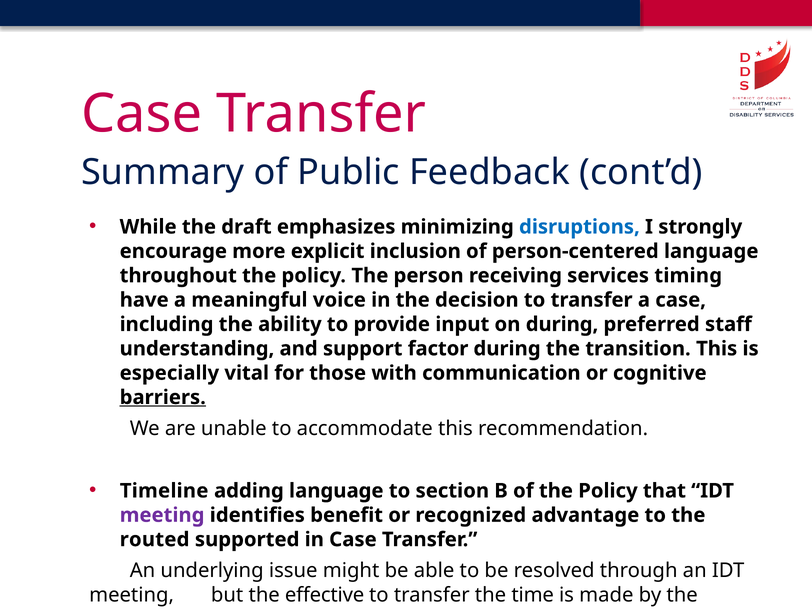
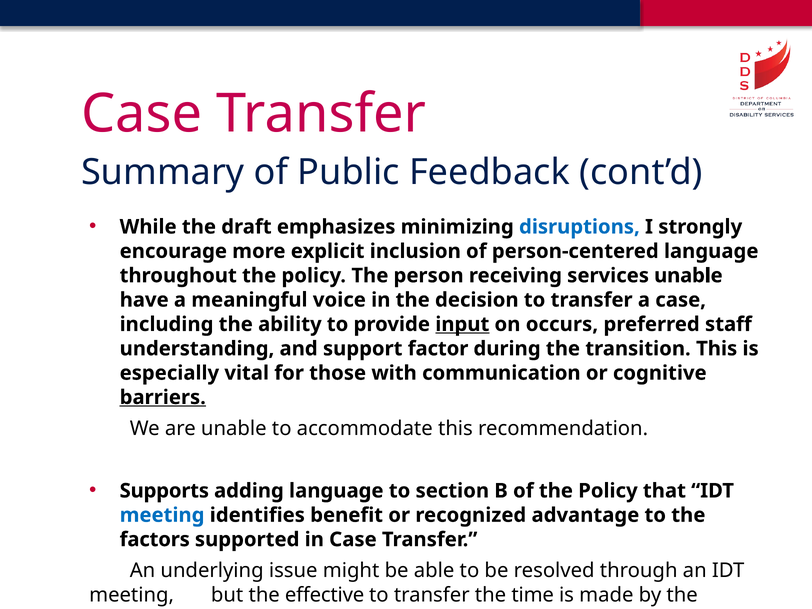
services timing: timing -> unable
input underline: none -> present
on during: during -> occurs
Timeline: Timeline -> Supports
meeting at (162, 515) colour: purple -> blue
routed: routed -> factors
